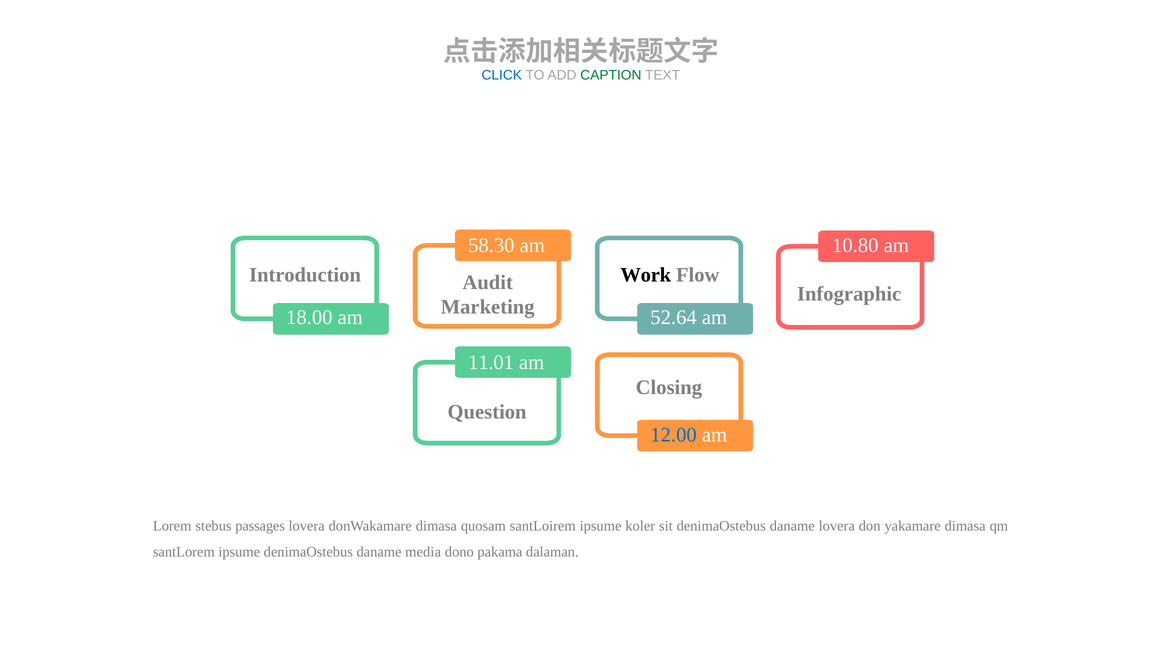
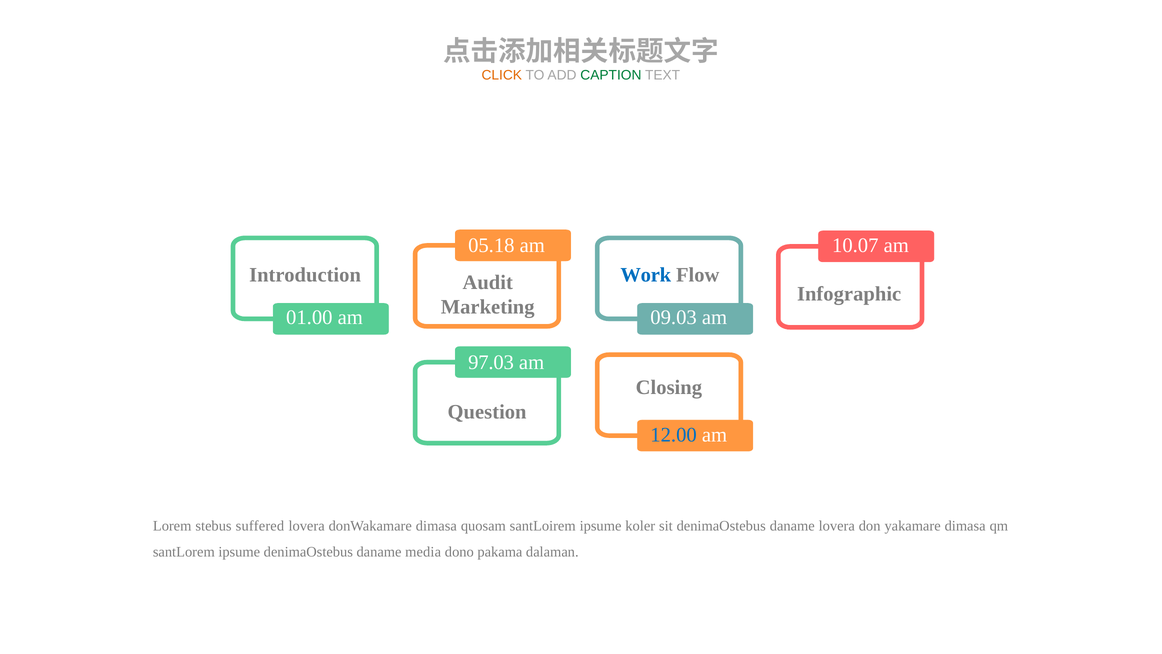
CLICK colour: blue -> orange
58.30: 58.30 -> 05.18
10.80: 10.80 -> 10.07
Work colour: black -> blue
18.00: 18.00 -> 01.00
52.64: 52.64 -> 09.03
11.01: 11.01 -> 97.03
passages: passages -> suffered
